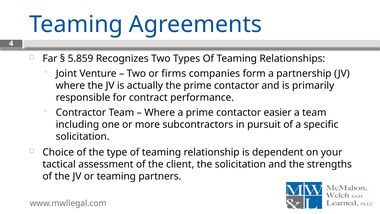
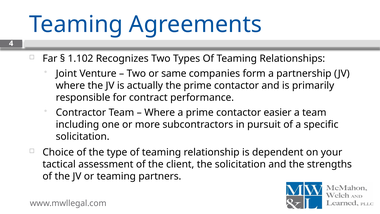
5.859: 5.859 -> 1.102
firms: firms -> same
